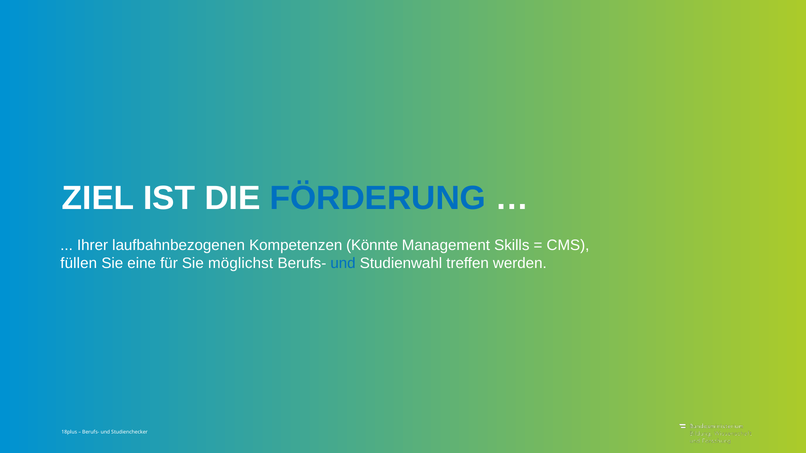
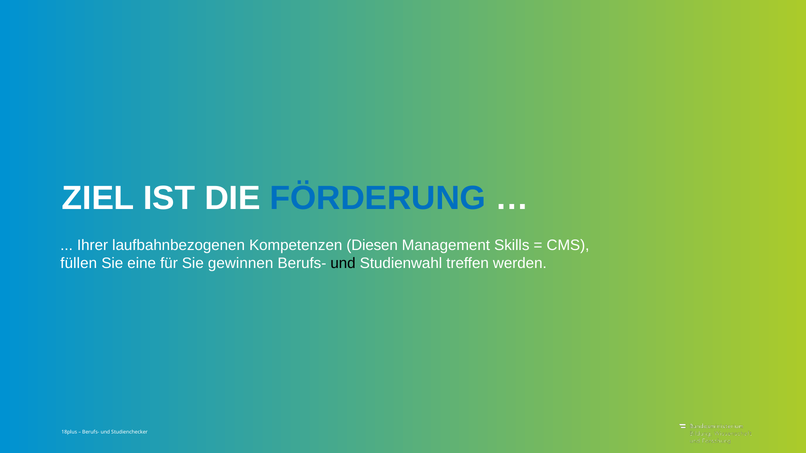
Könnte: Könnte -> Diesen
möglichst: möglichst -> gewinnen
und at (343, 264) colour: blue -> black
